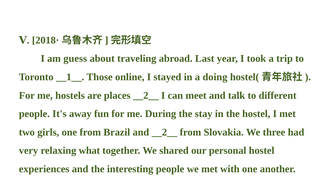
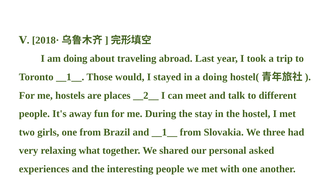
am guess: guess -> doing
online: online -> would
and __2__: __2__ -> __1__
personal hostel: hostel -> asked
